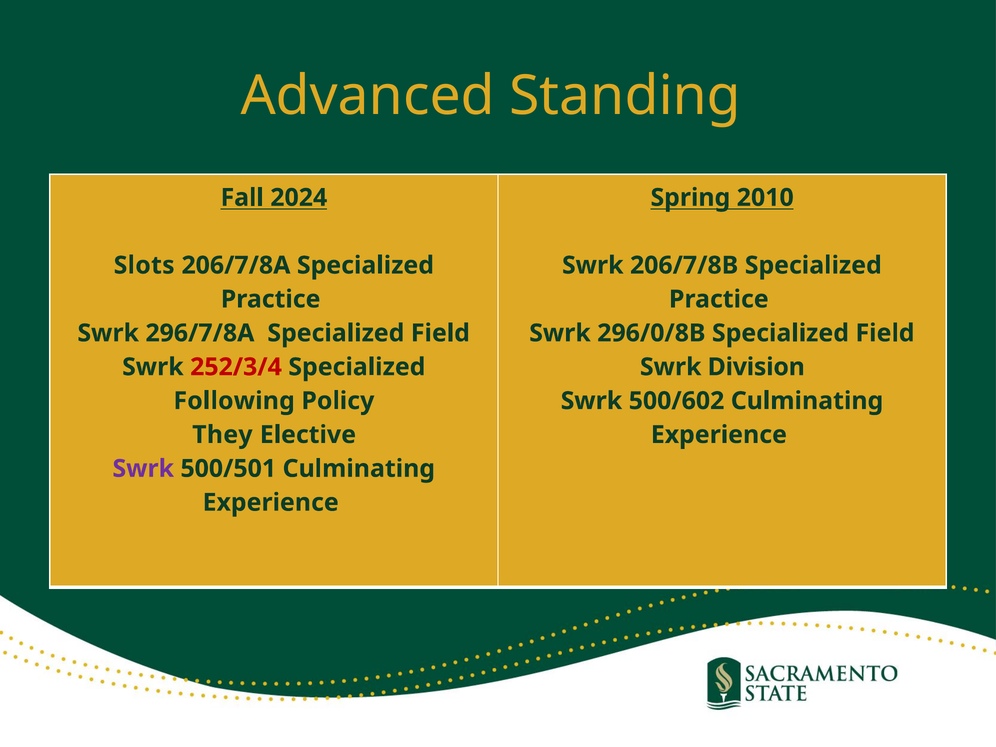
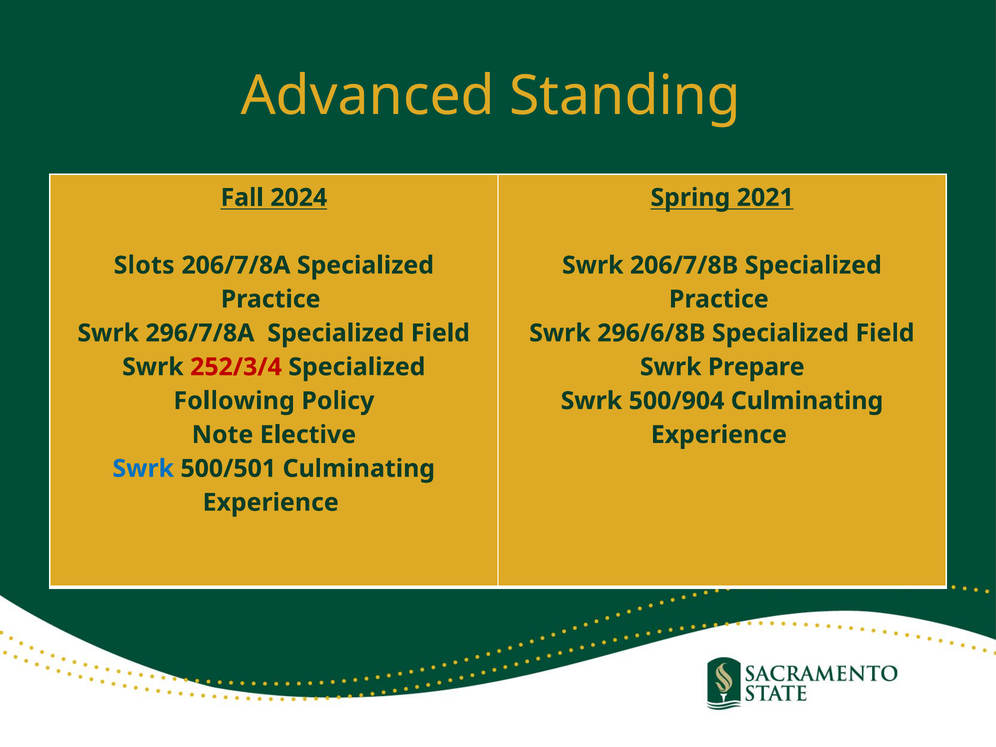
2010: 2010 -> 2021
296/0/8B: 296/0/8B -> 296/6/8B
Division: Division -> Prepare
500/602: 500/602 -> 500/904
They: They -> Note
Swrk at (143, 469) colour: purple -> blue
